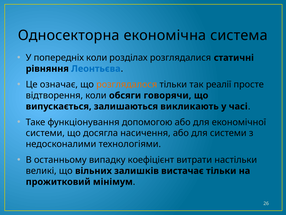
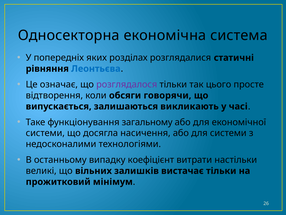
попередніх коли: коли -> яких
розглядалося colour: orange -> purple
реалії: реалії -> цього
допомогою: допомогою -> загальному
